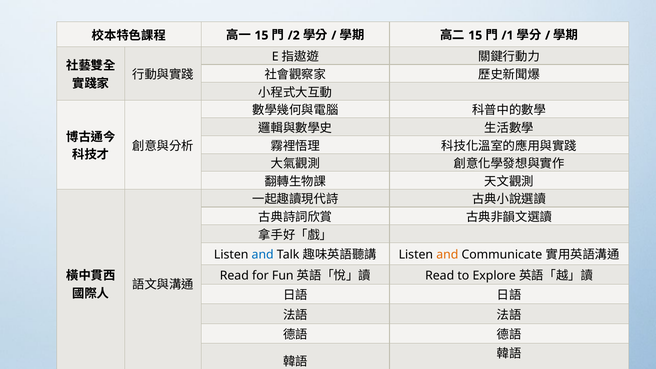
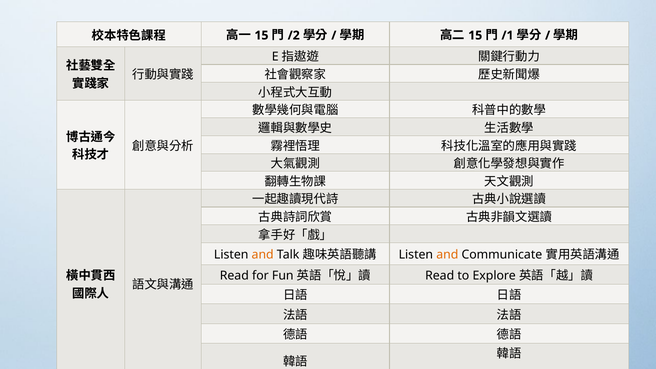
and at (263, 255) colour: blue -> orange
